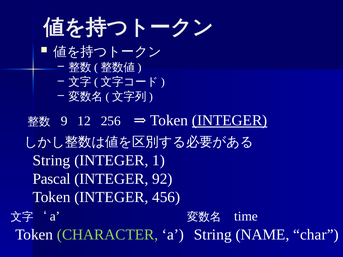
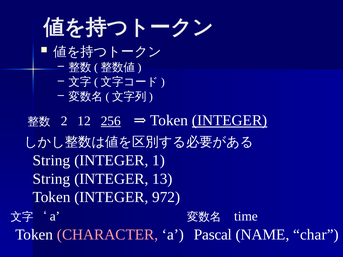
9: 9 -> 2
256 underline: none -> present
Pascal at (52, 179): Pascal -> String
92: 92 -> 13
456: 456 -> 972
CHARACTER colour: light green -> pink
String at (213, 235): String -> Pascal
